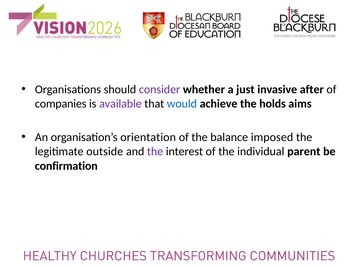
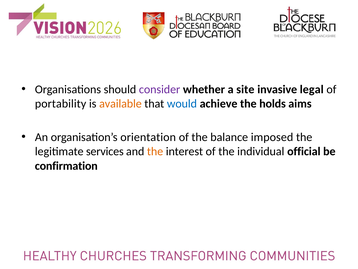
just: just -> site
after: after -> legal
companies: companies -> portability
available colour: purple -> orange
outside: outside -> services
the at (155, 151) colour: purple -> orange
parent: parent -> official
